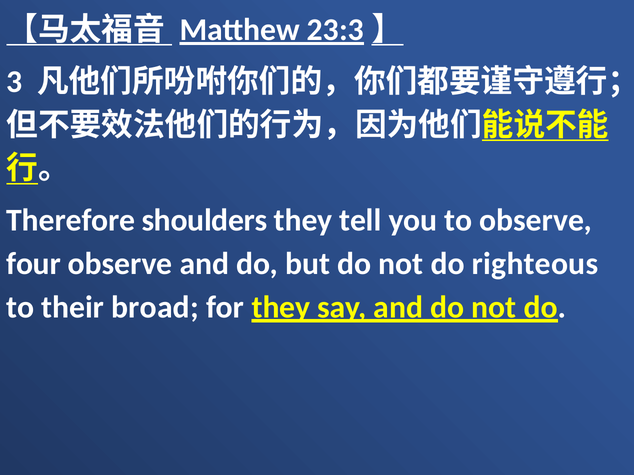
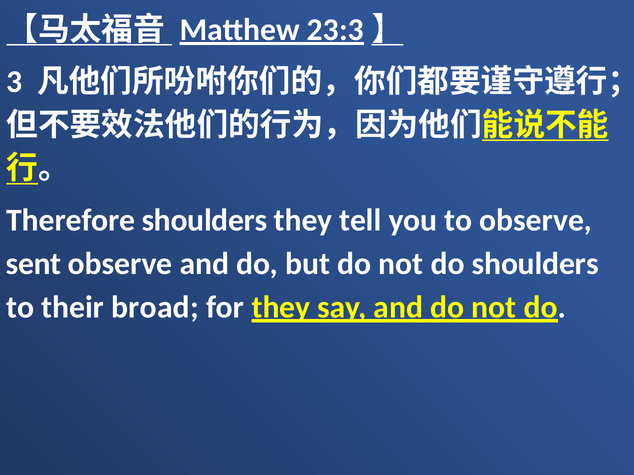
four: four -> sent
do righteous: righteous -> shoulders
